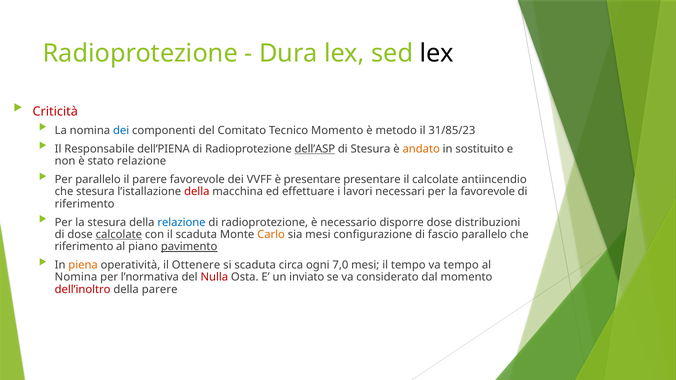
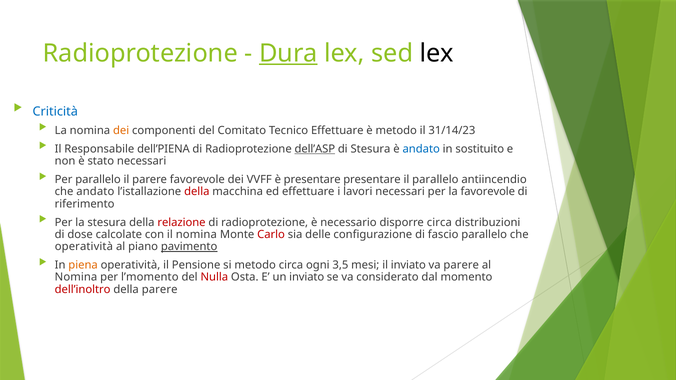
Dura underline: none -> present
Criticità colour: red -> blue
dei at (121, 131) colour: blue -> orange
Tecnico Momento: Momento -> Effettuare
31/85/23: 31/85/23 -> 31/14/23
andato at (421, 149) colour: orange -> blue
stato relazione: relazione -> necessari
il calcolate: calcolate -> parallelo
che stesura: stesura -> andato
relazione at (182, 222) colour: blue -> red
disporre dose: dose -> circa
calcolate at (119, 235) underline: present -> none
il scaduta: scaduta -> nomina
Carlo colour: orange -> red
sia mesi: mesi -> delle
riferimento at (84, 247): riferimento -> operatività
Ottenere: Ottenere -> Pensione
si scaduta: scaduta -> metodo
7,0: 7,0 -> 3,5
il tempo: tempo -> inviato
va tempo: tempo -> parere
l’normativa: l’normativa -> l’momento
